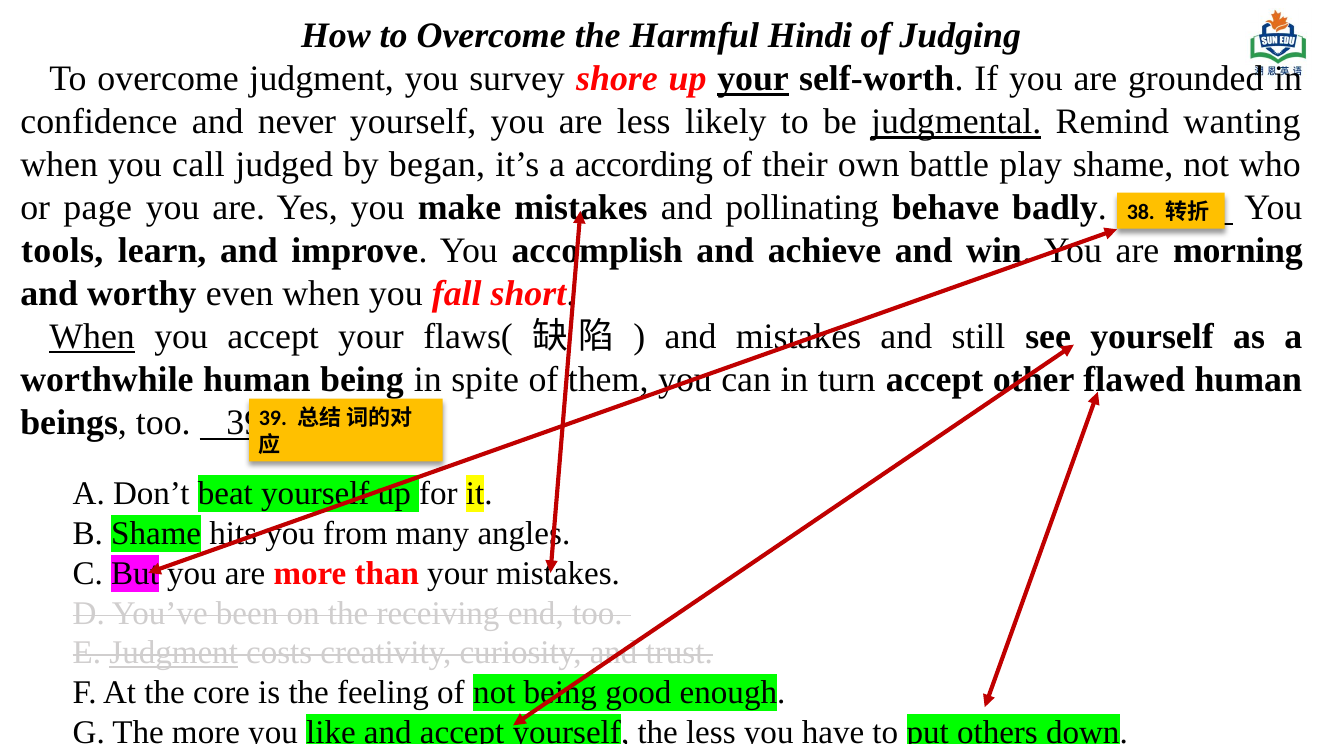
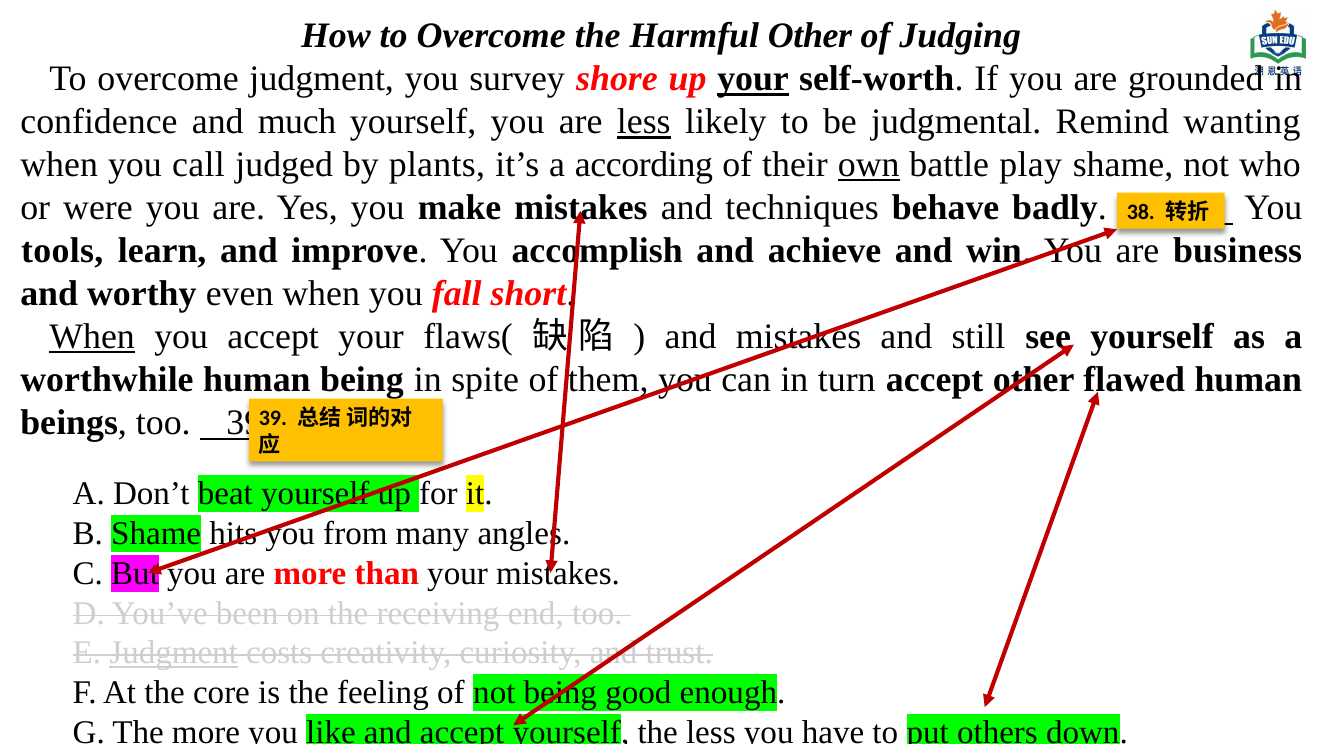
Harmful Hindi: Hindi -> Other
never: never -> much
less at (644, 122) underline: none -> present
judgmental underline: present -> none
began: began -> plants
own underline: none -> present
page: page -> were
pollinating: pollinating -> techniques
morning: morning -> business
